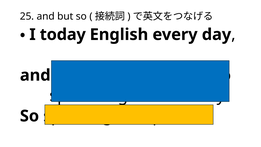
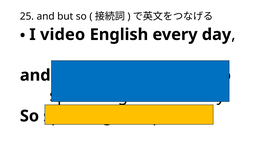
today: today -> video
